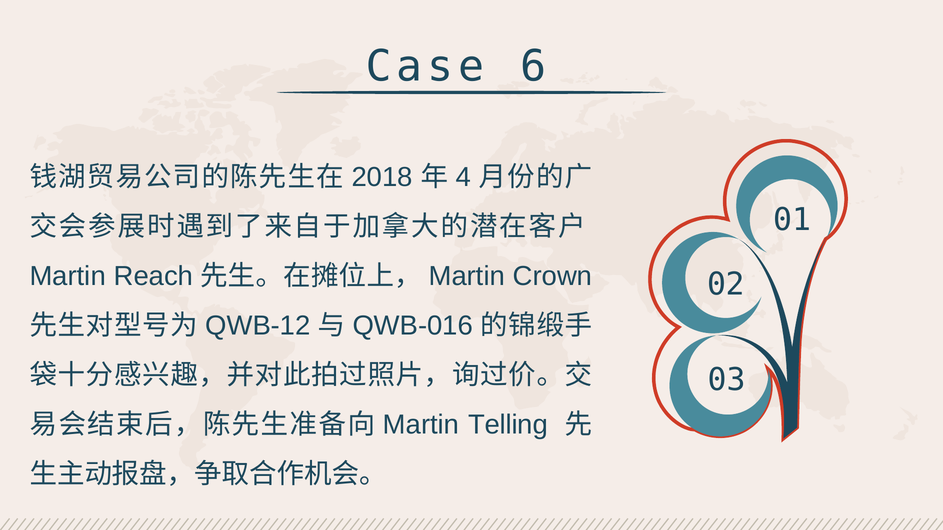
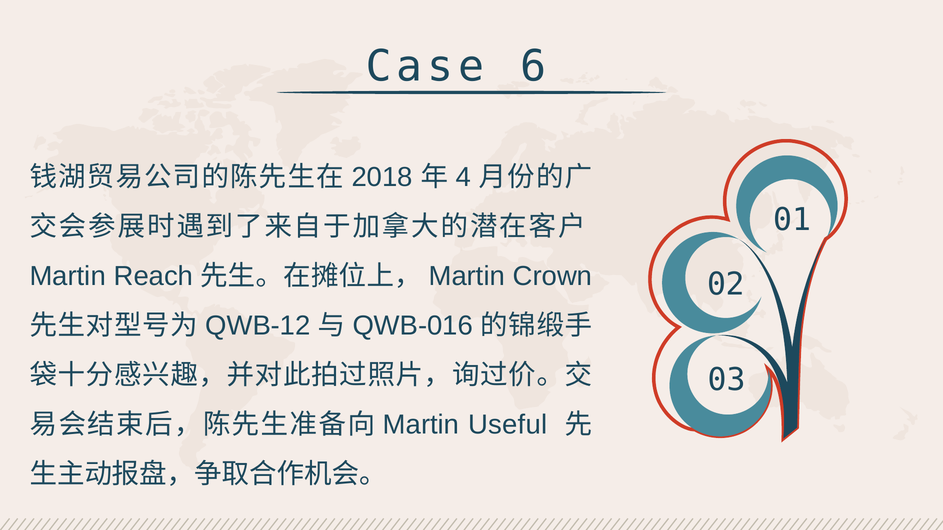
Telling: Telling -> Useful
